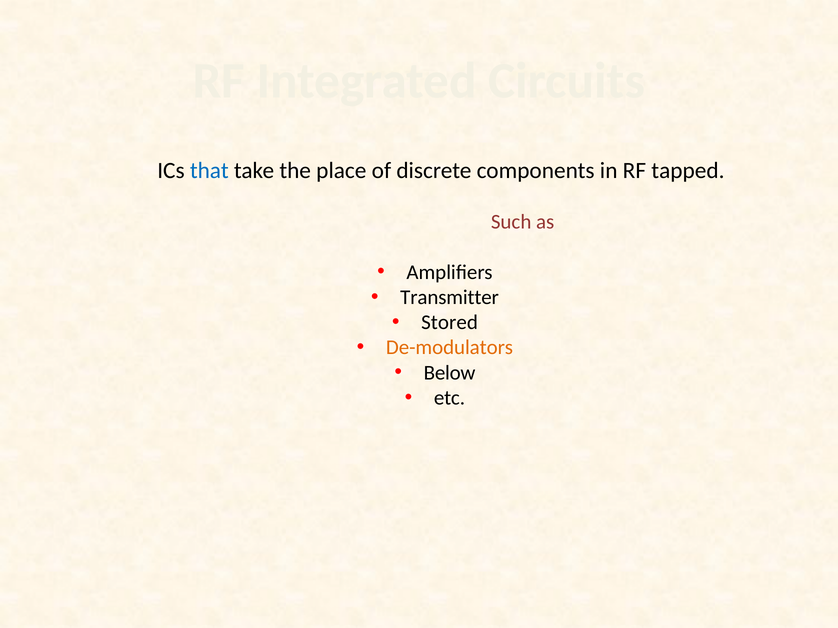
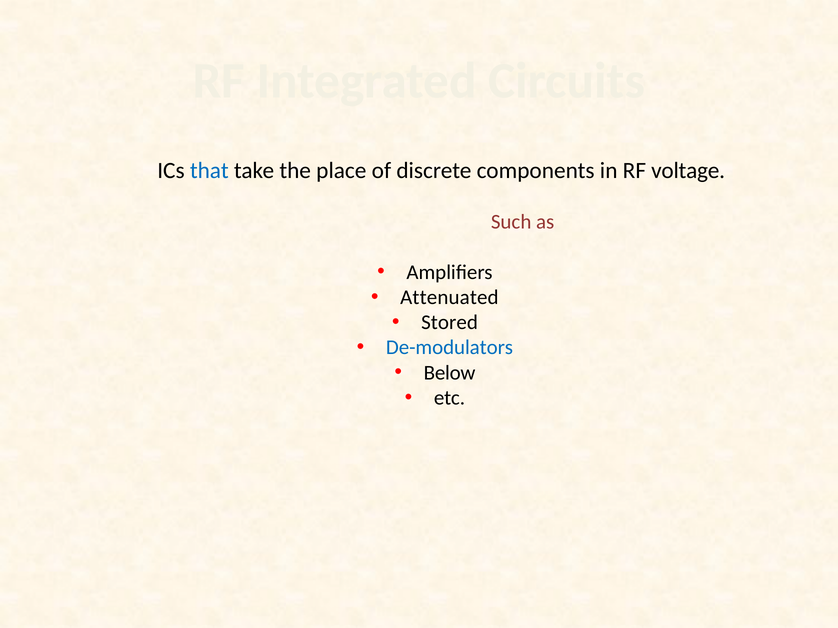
tapped: tapped -> voltage
Transmitter: Transmitter -> Attenuated
De-modulators colour: orange -> blue
